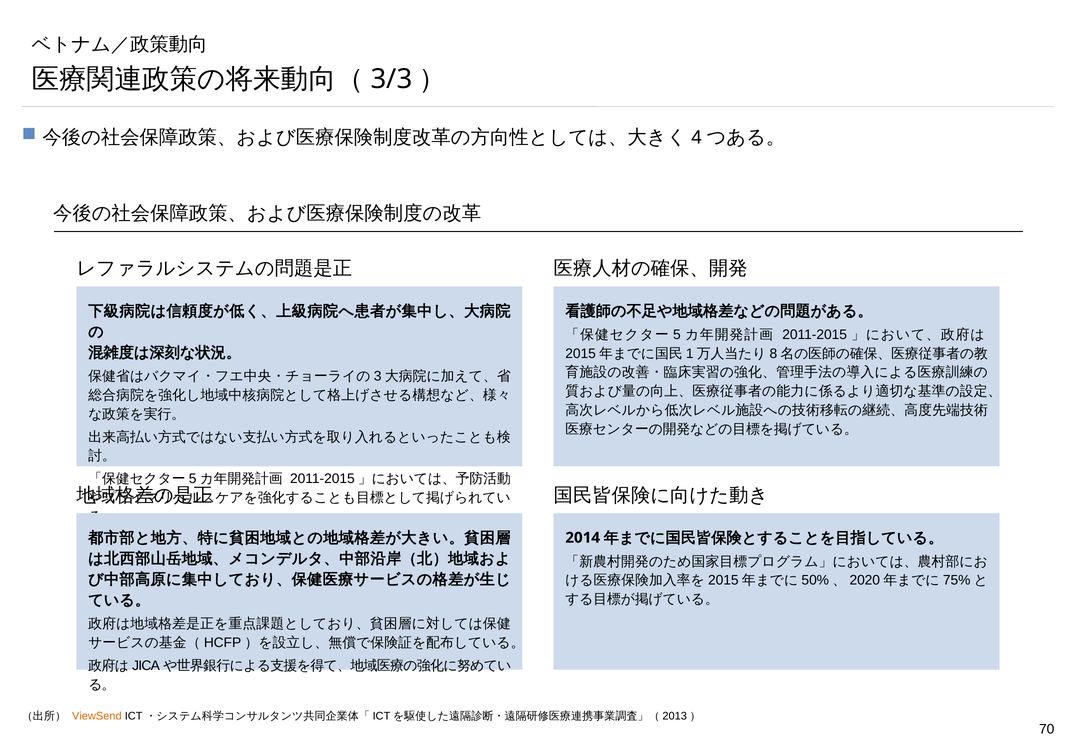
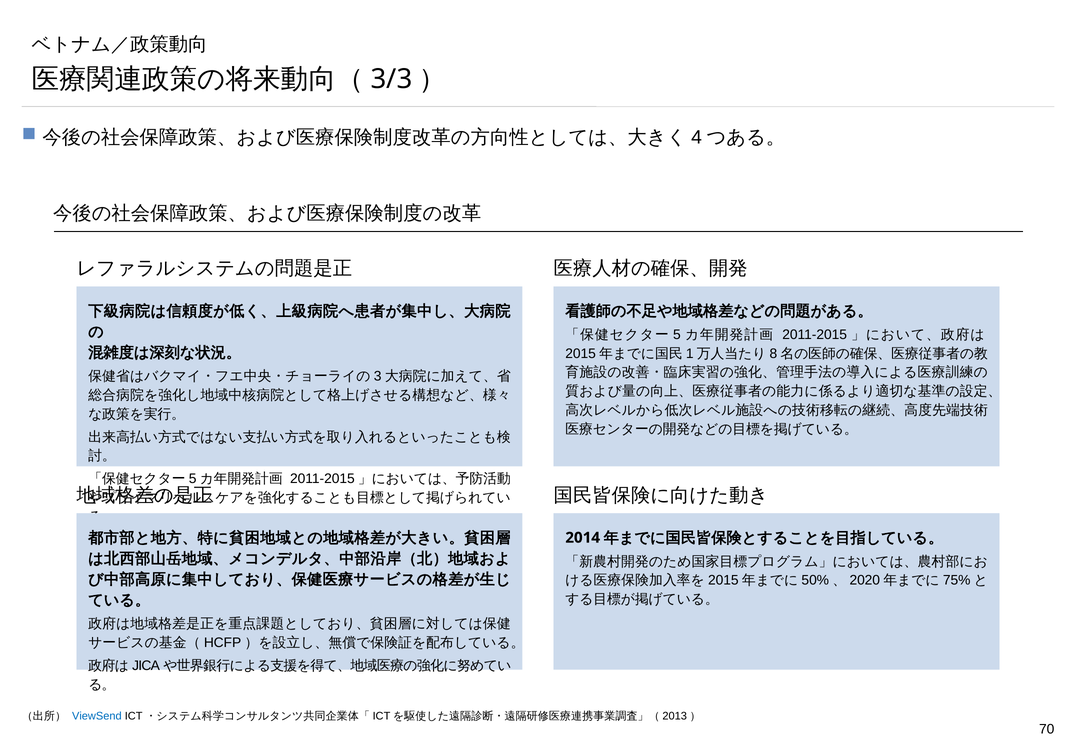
ViewSend colour: orange -> blue
